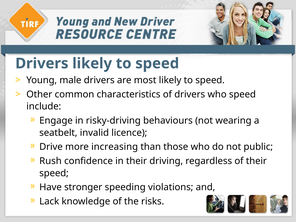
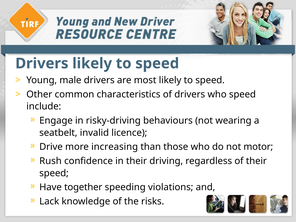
public: public -> motor
stronger: stronger -> together
